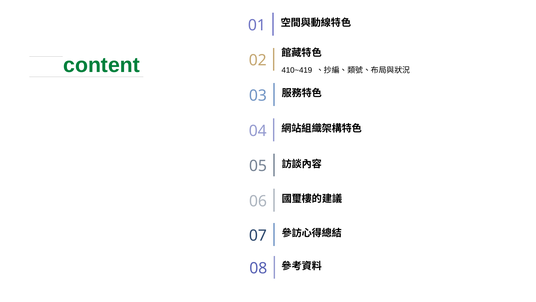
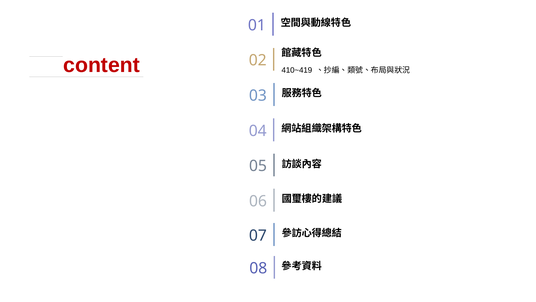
content colour: green -> red
